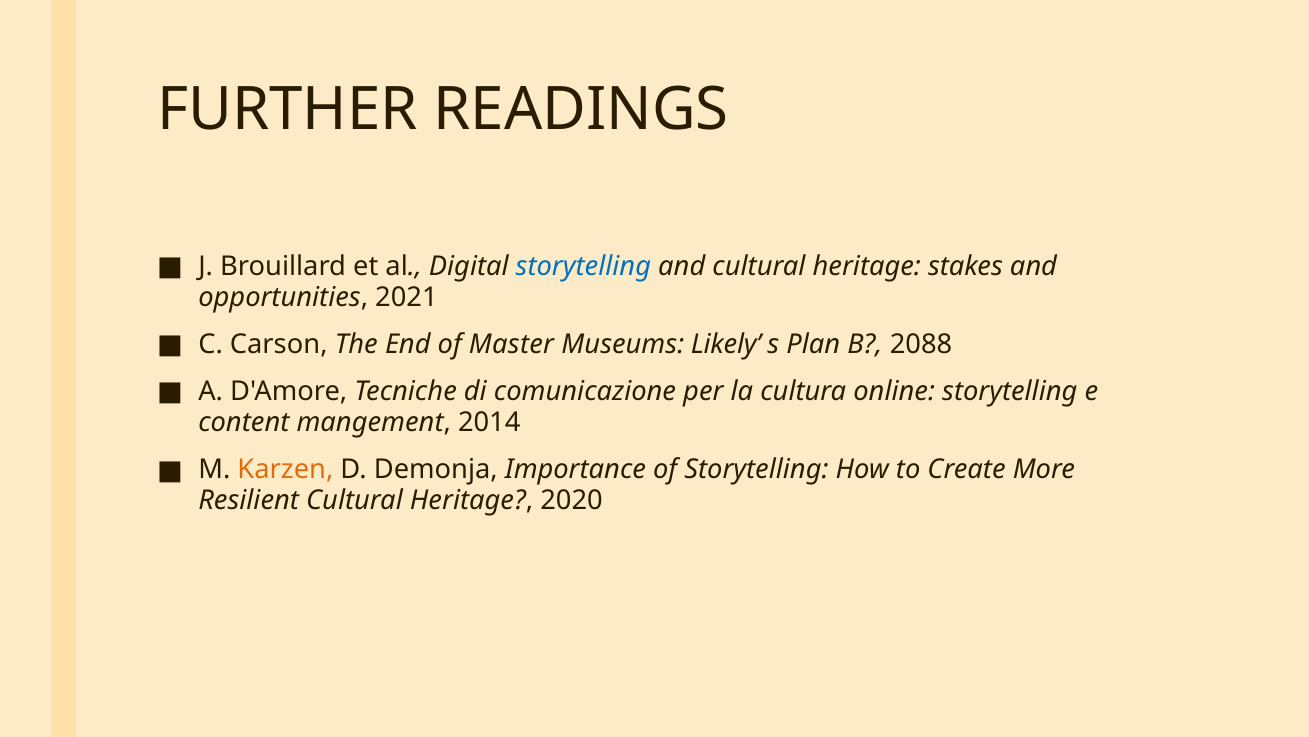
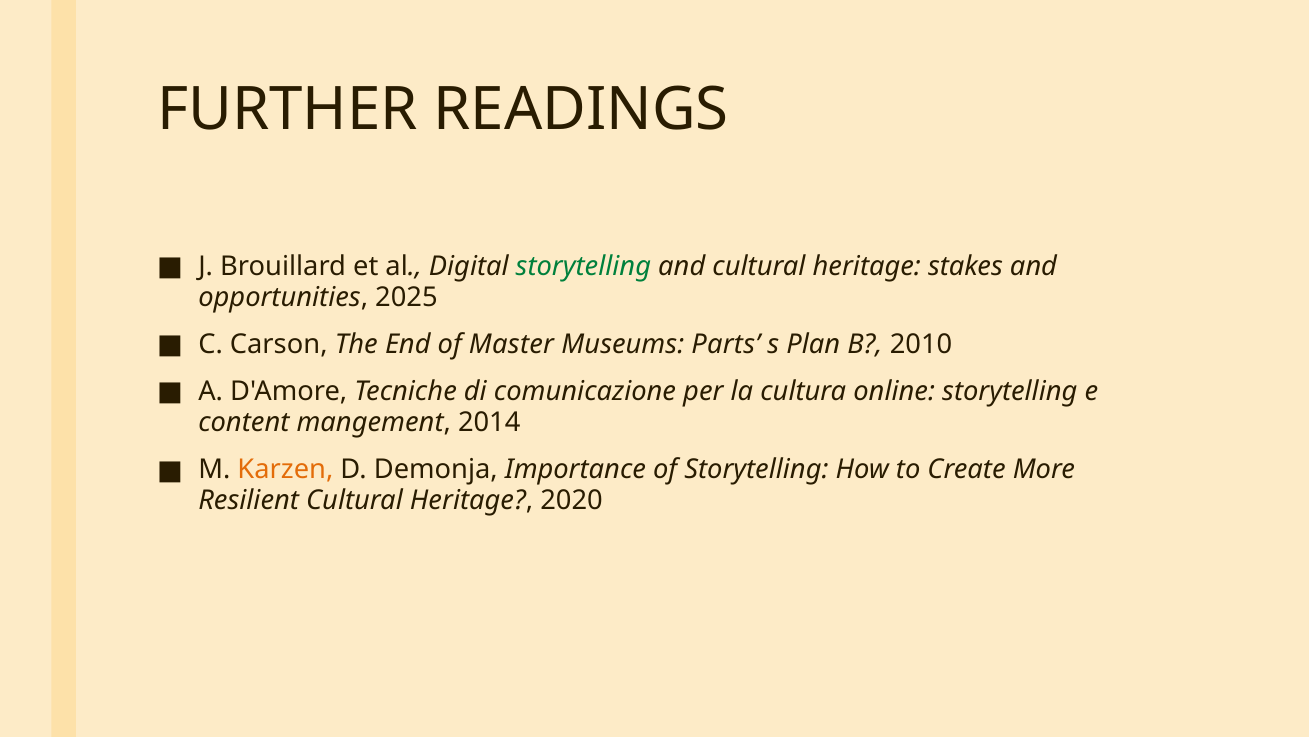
storytelling at (583, 266) colour: blue -> green
2021: 2021 -> 2025
Likely: Likely -> Parts
2088: 2088 -> 2010
